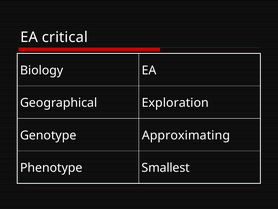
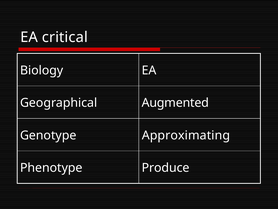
Exploration: Exploration -> Augmented
Smallest: Smallest -> Produce
